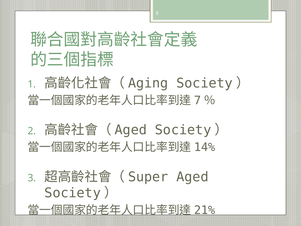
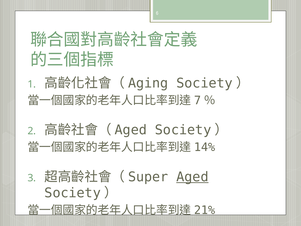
Aged underline: none -> present
